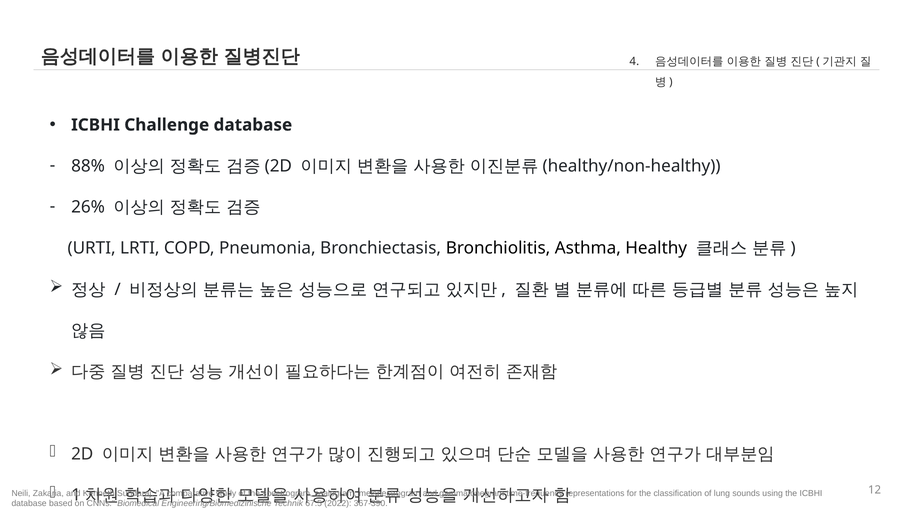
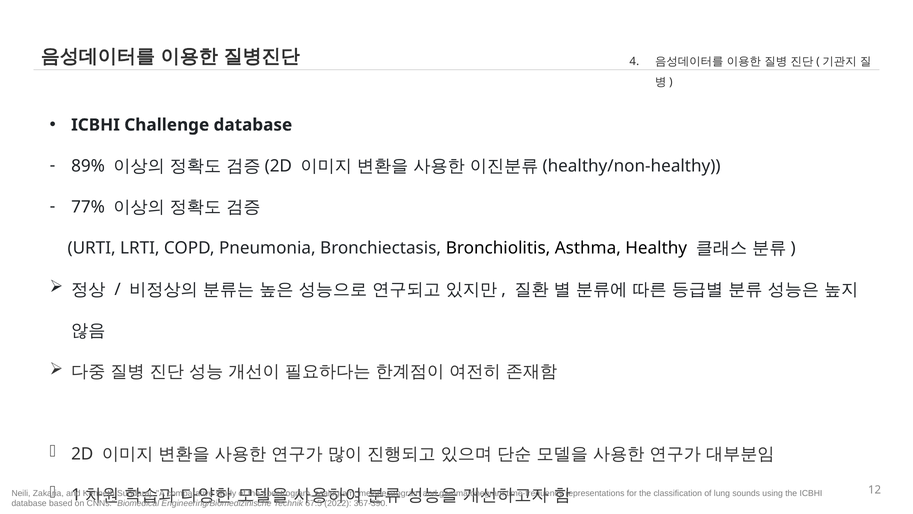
88%: 88% -> 89%
26%: 26% -> 77%
